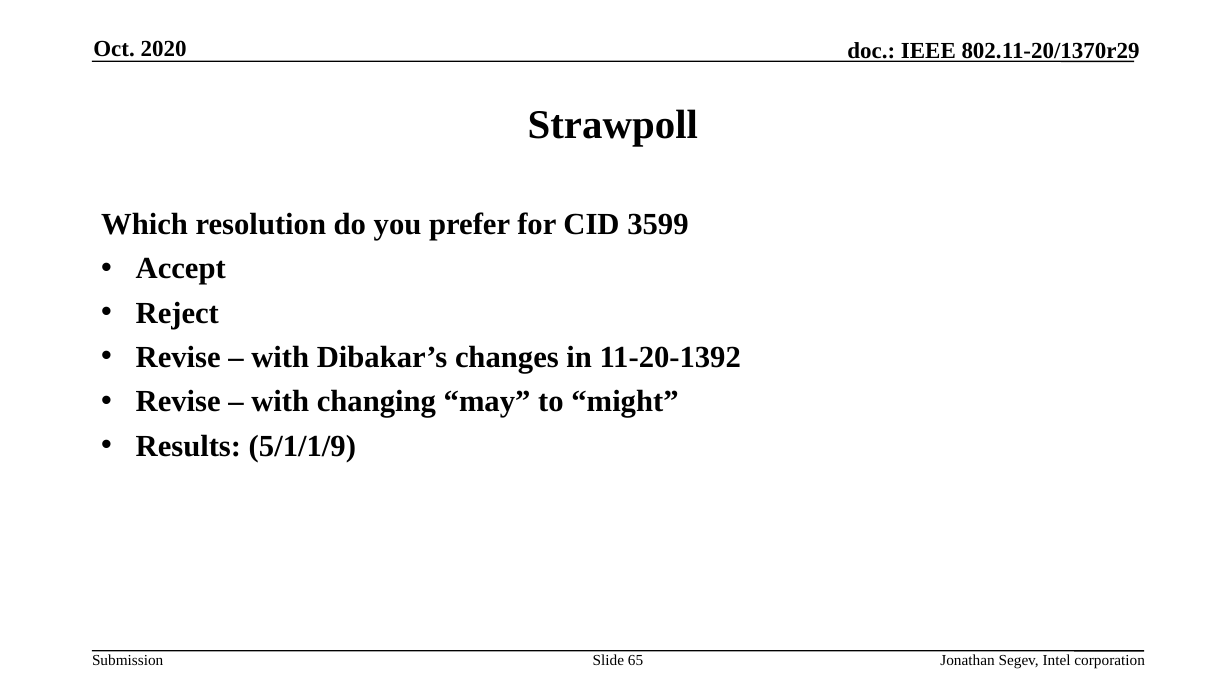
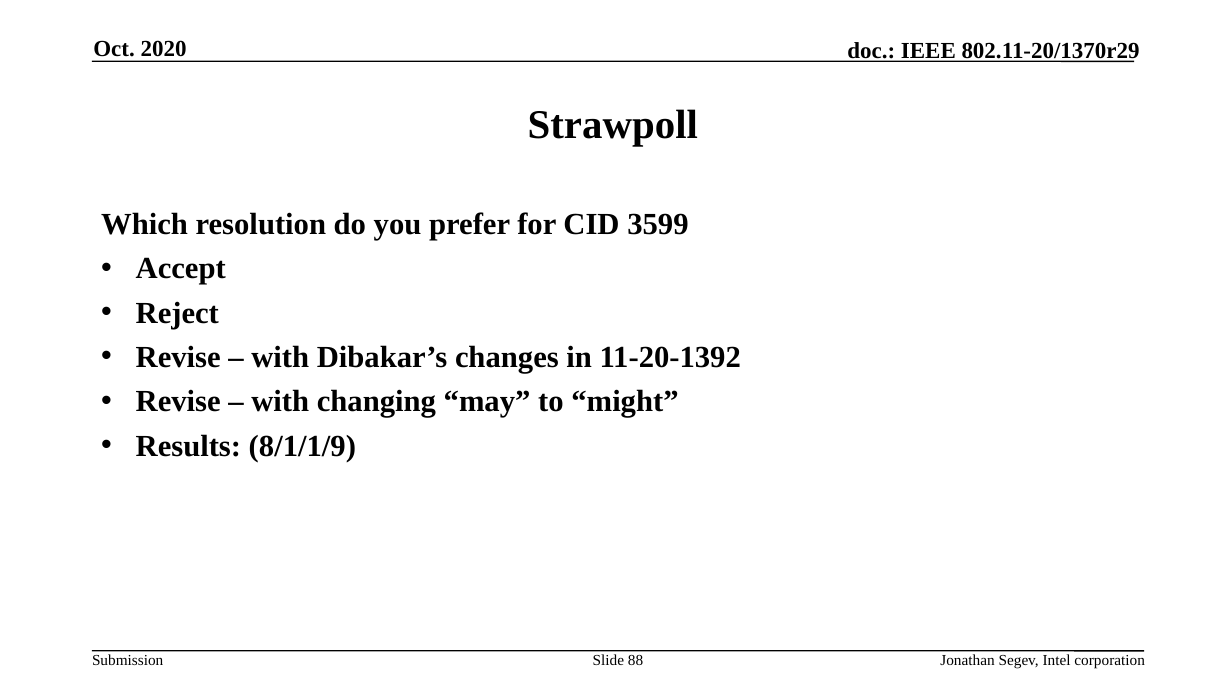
5/1/1/9: 5/1/1/9 -> 8/1/1/9
65: 65 -> 88
